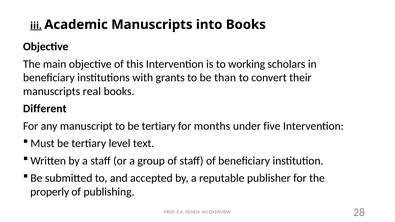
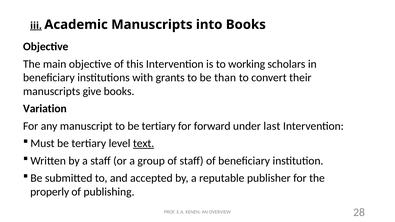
real: real -> give
Different: Different -> Variation
months: months -> forward
five: five -> last
text underline: none -> present
